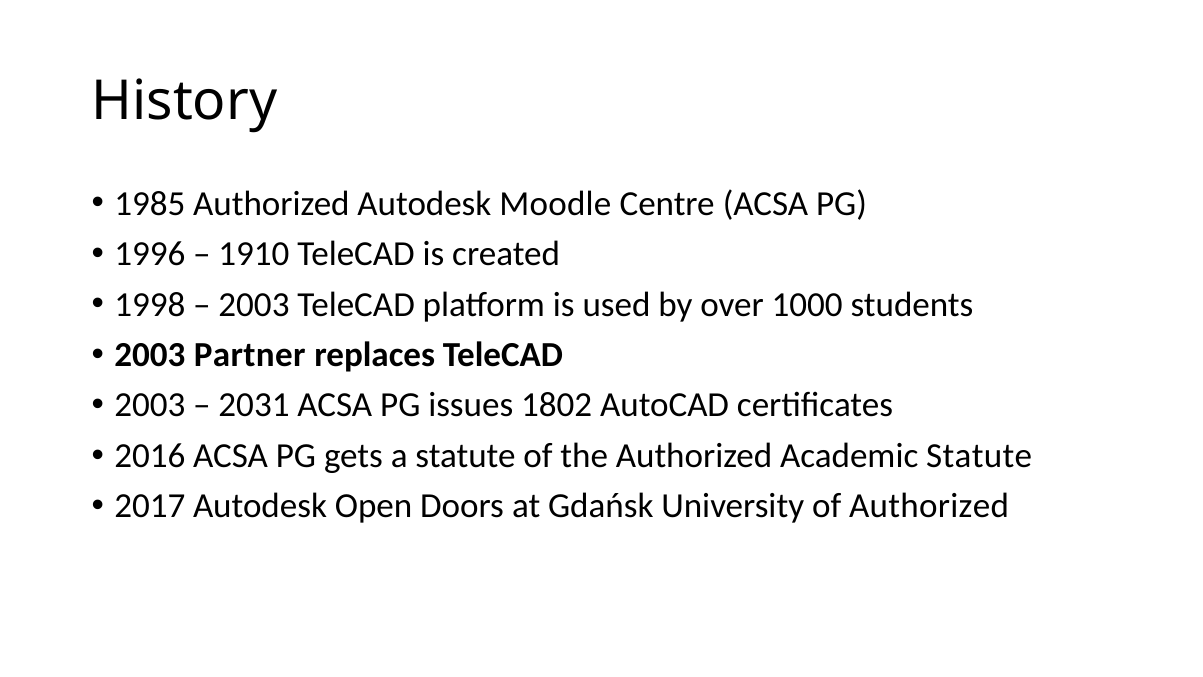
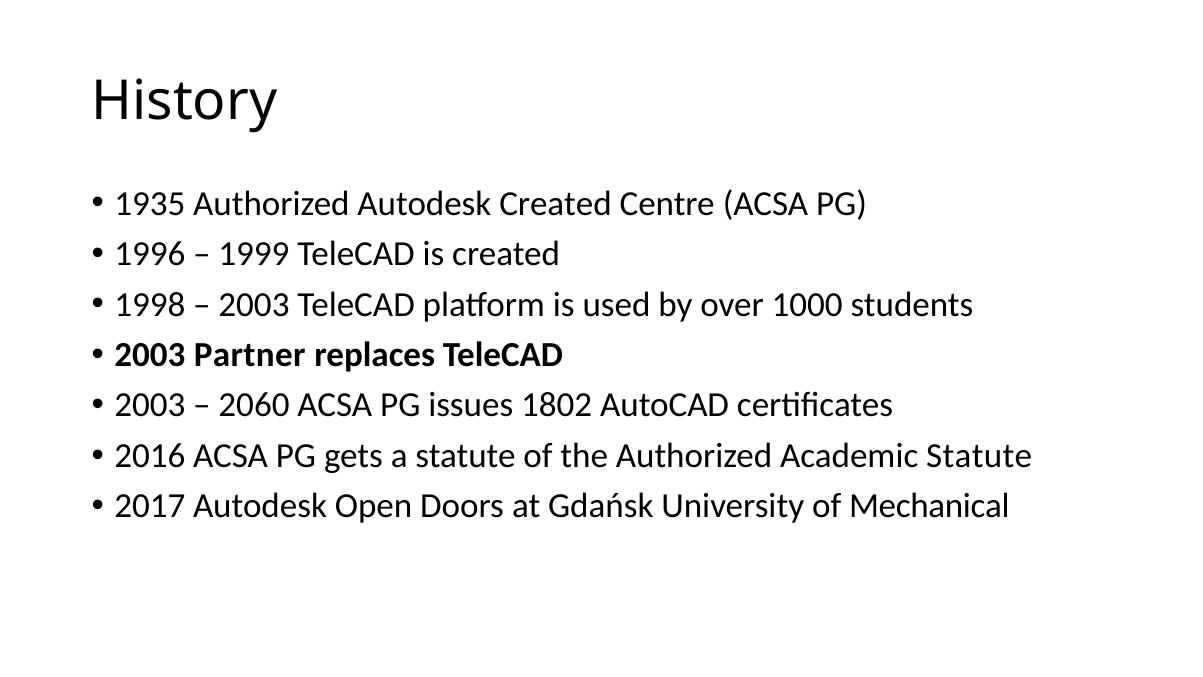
1985: 1985 -> 1935
Autodesk Moodle: Moodle -> Created
1910: 1910 -> 1999
2031: 2031 -> 2060
of Authorized: Authorized -> Mechanical
